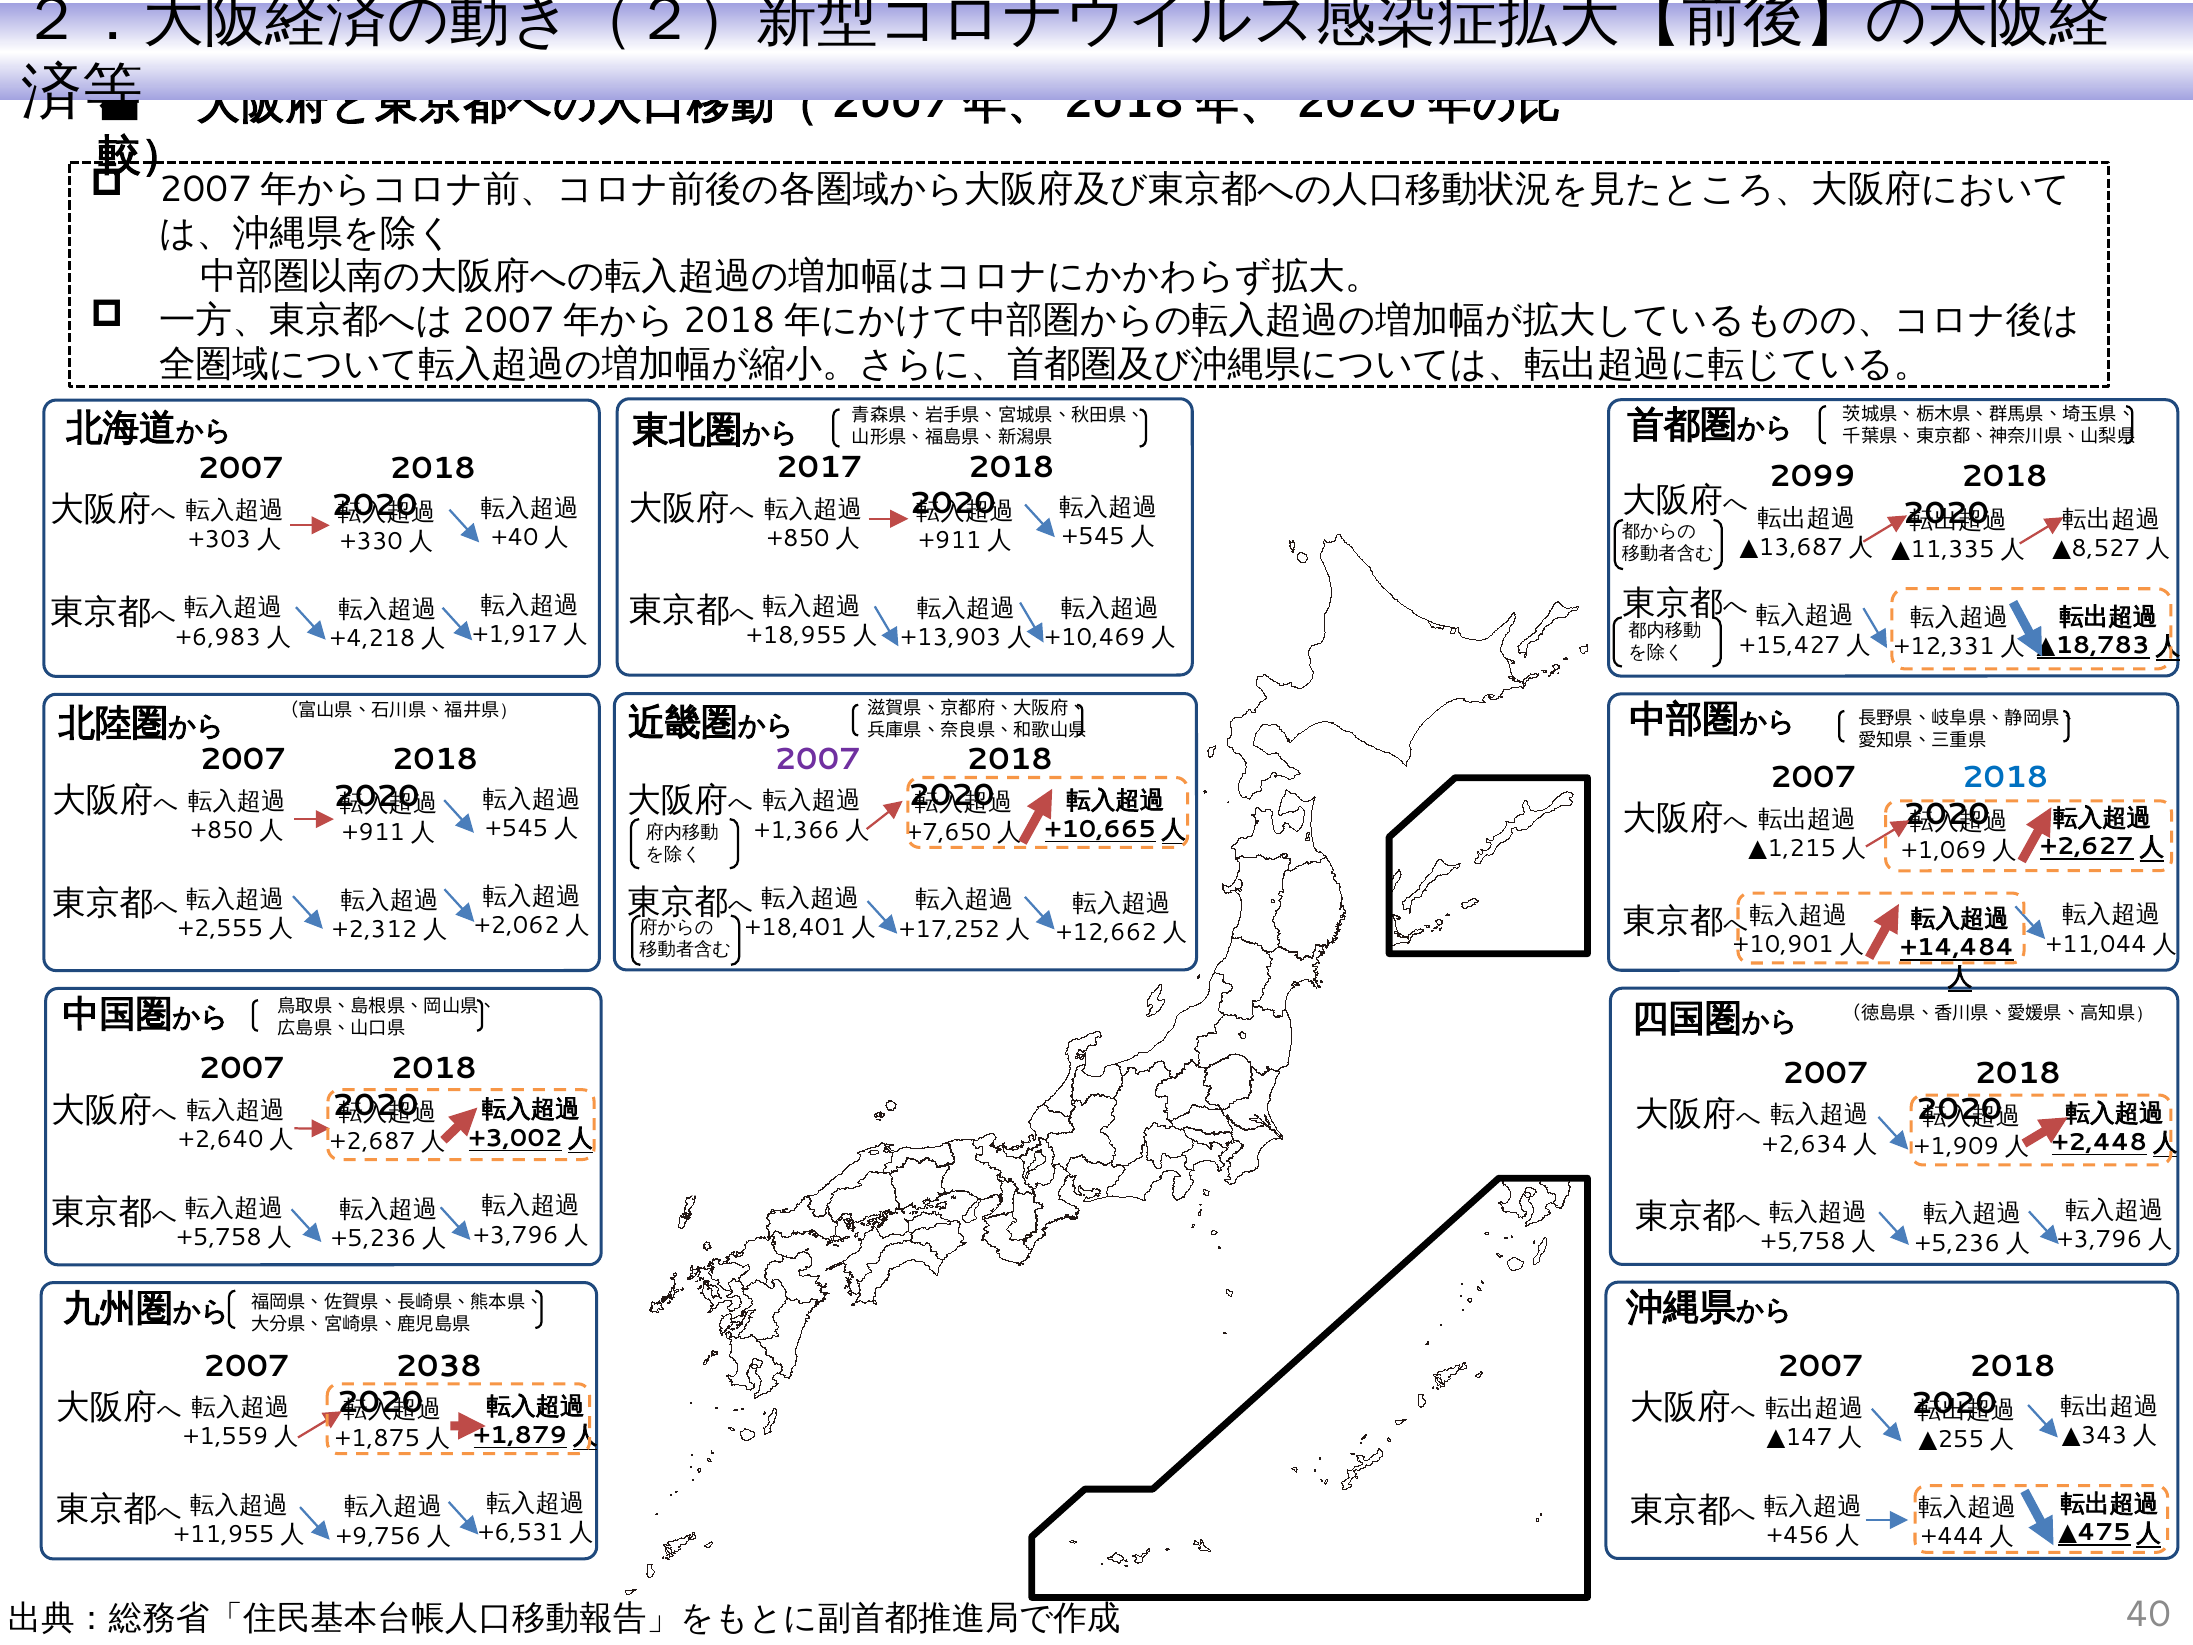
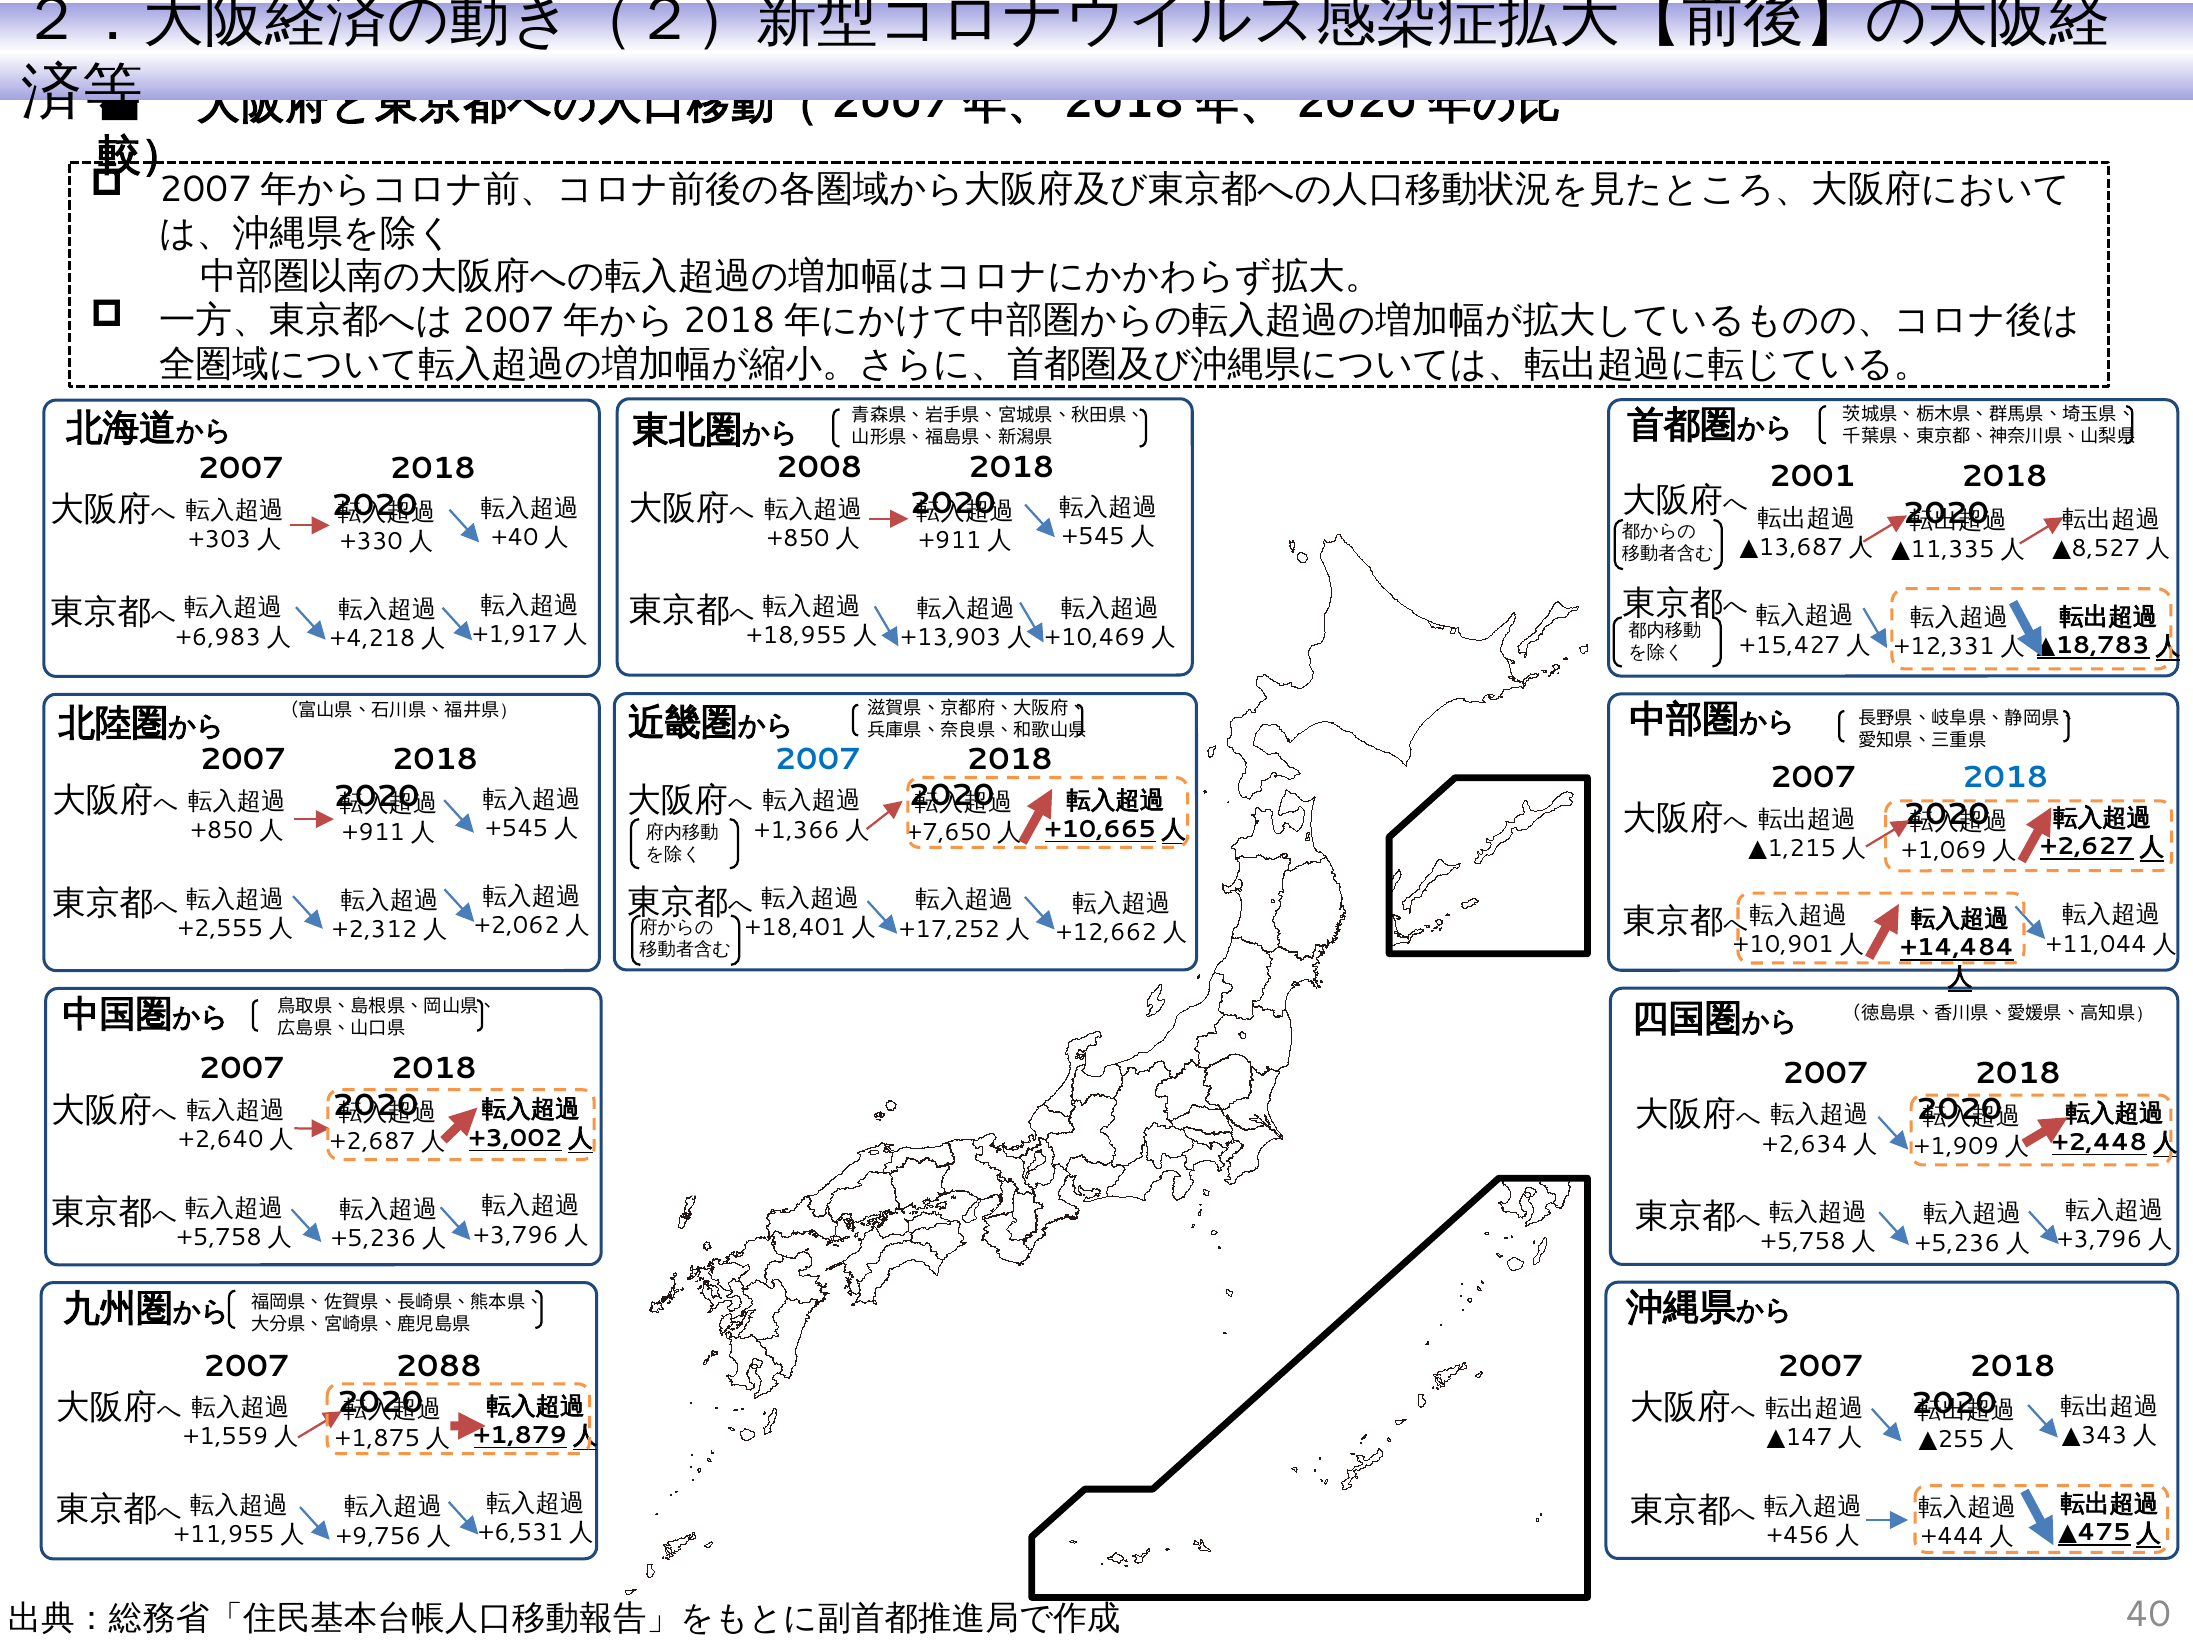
2017: 2017 -> 2008
2099: 2099 -> 2001
2007 at (818, 759) colour: purple -> blue
2038: 2038 -> 2088
